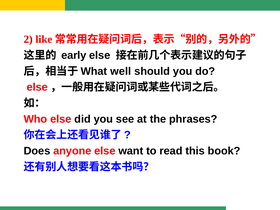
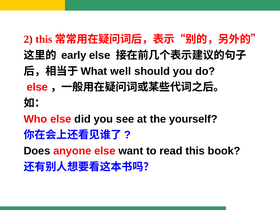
2 like: like -> this
phrases: phrases -> yourself
